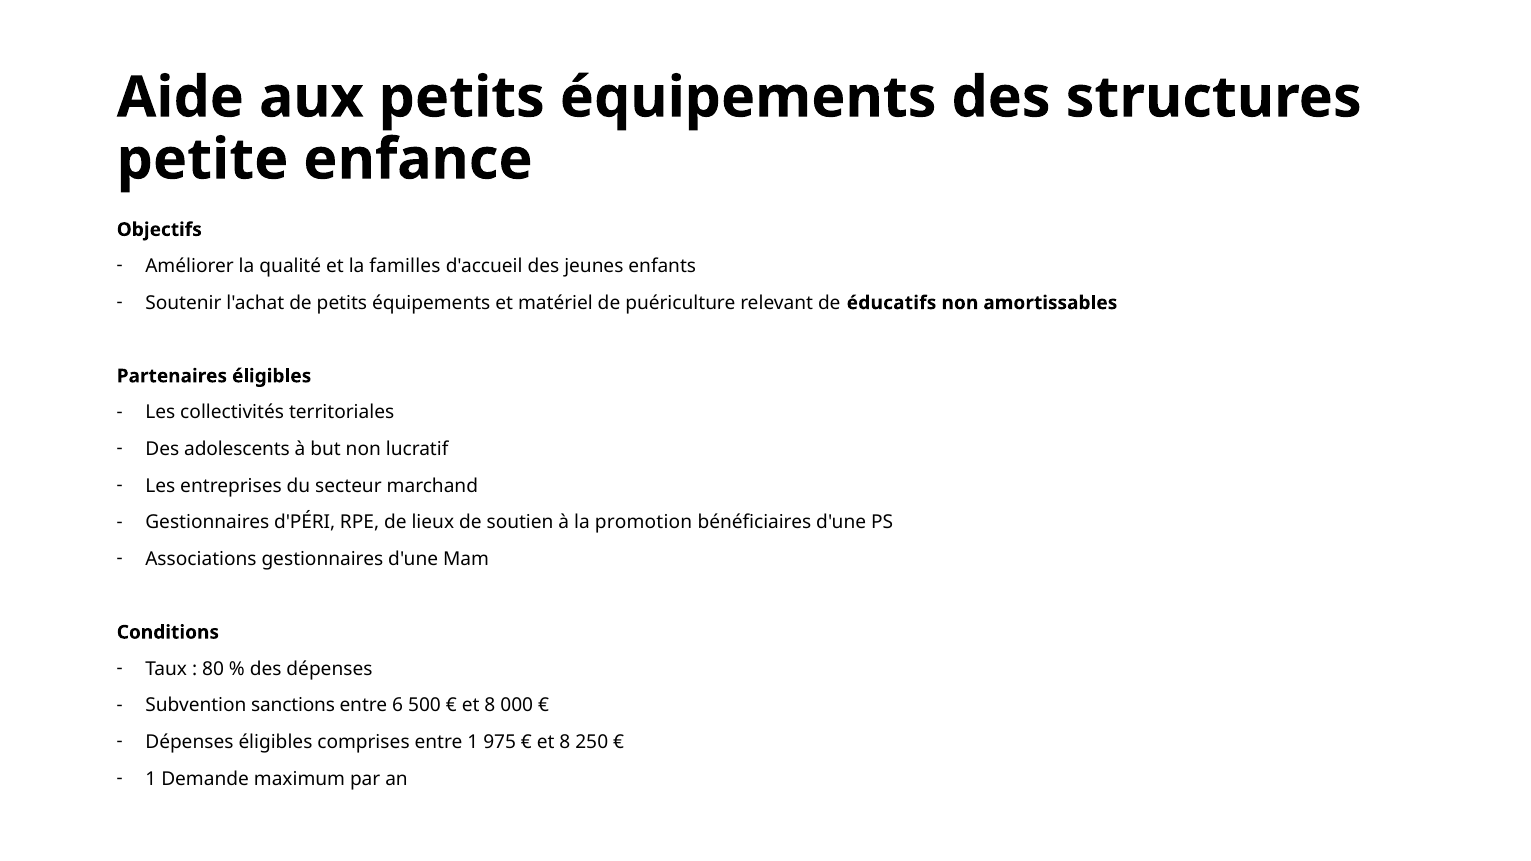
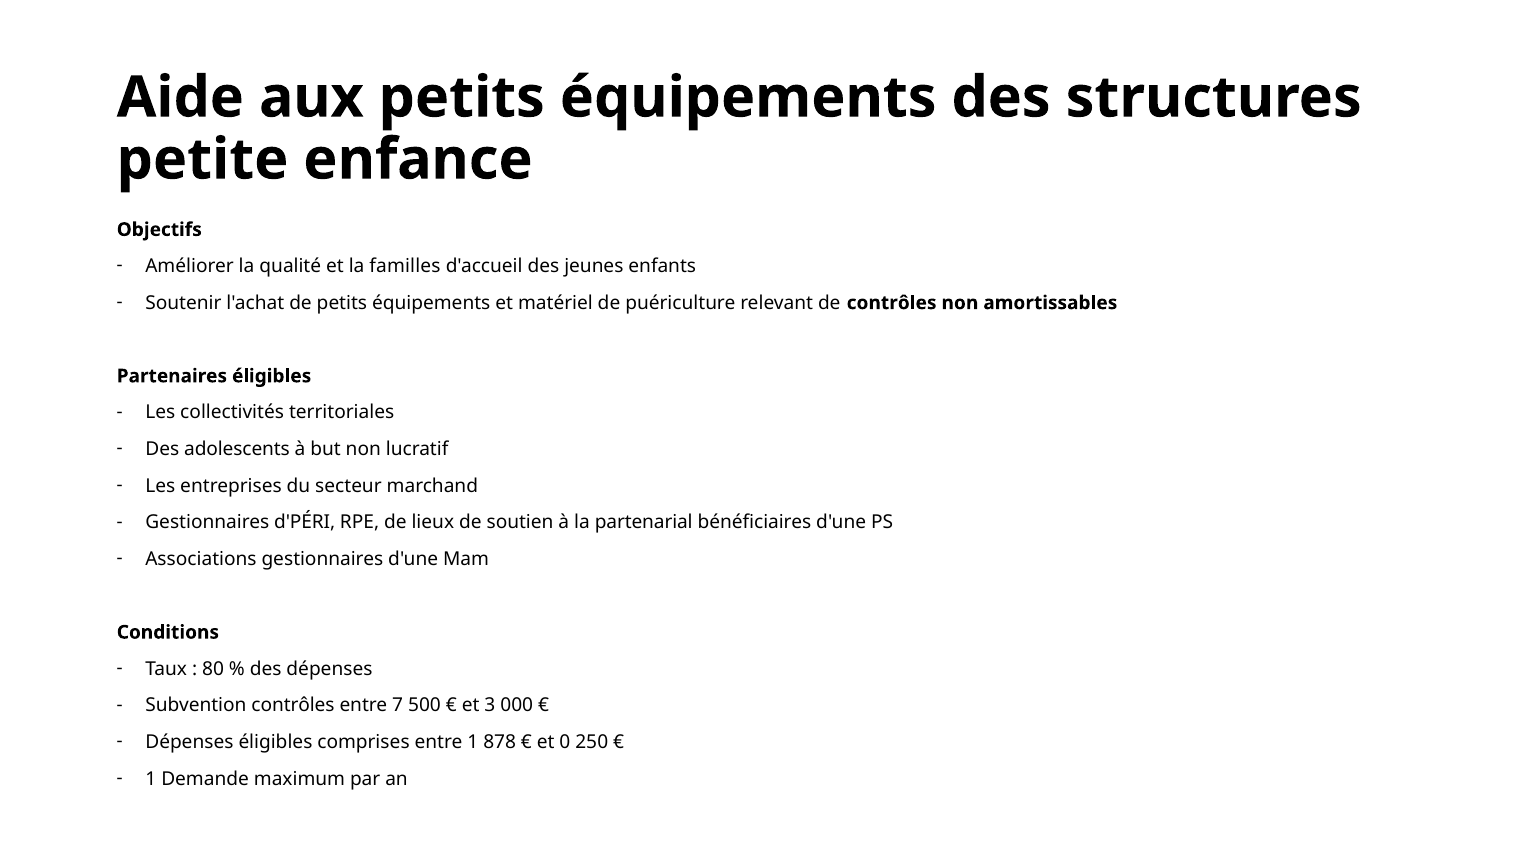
de éducatifs: éducatifs -> contrôles
promotion: promotion -> partenarial
Subvention sanctions: sanctions -> contrôles
6: 6 -> 7
8 at (490, 706): 8 -> 3
975: 975 -> 878
8 at (565, 742): 8 -> 0
